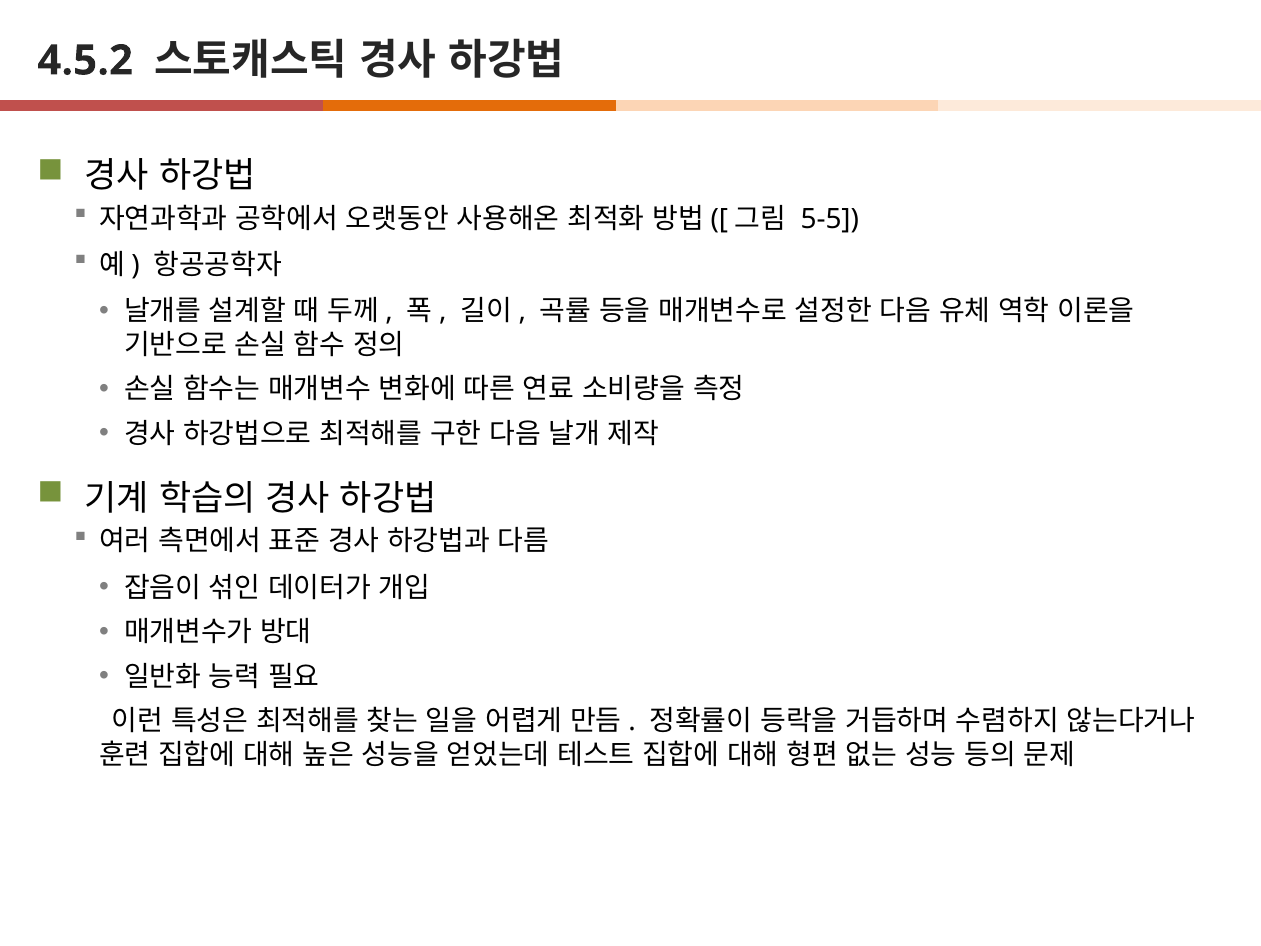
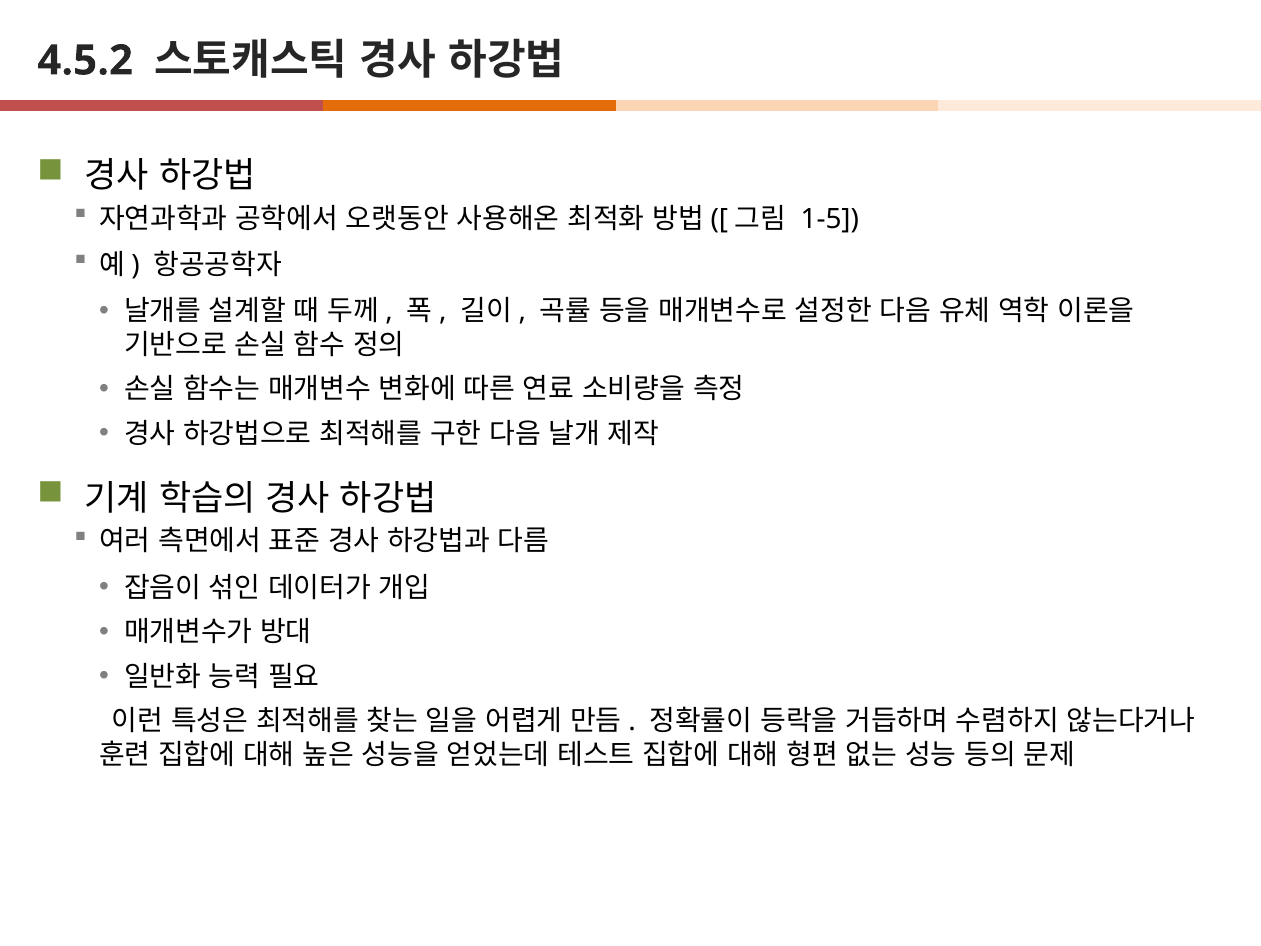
5-5: 5-5 -> 1-5
